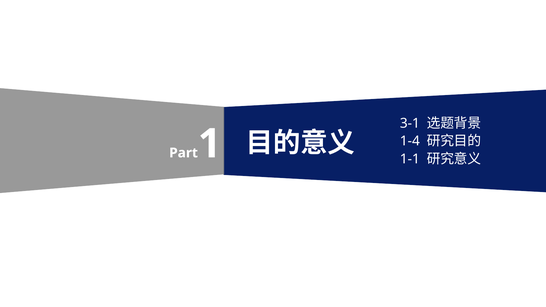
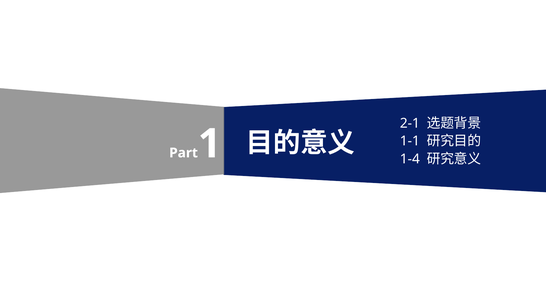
3-1: 3-1 -> 2-1
1-4: 1-4 -> 1-1
1-1: 1-1 -> 1-4
